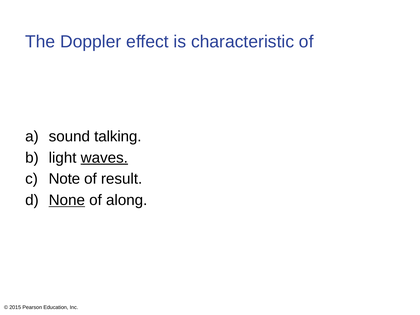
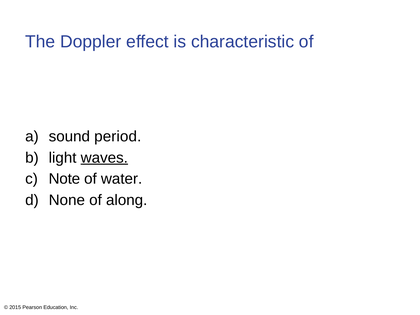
talking: talking -> period
result: result -> water
None underline: present -> none
